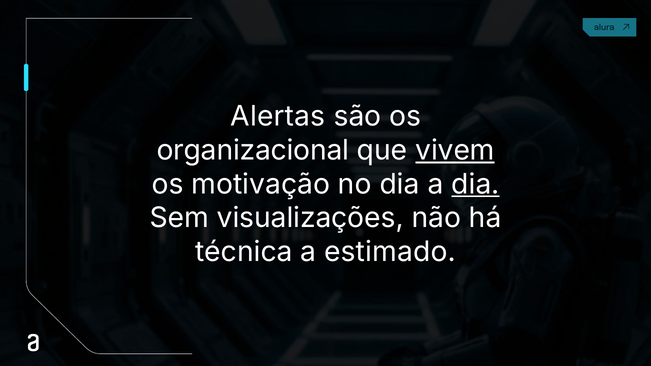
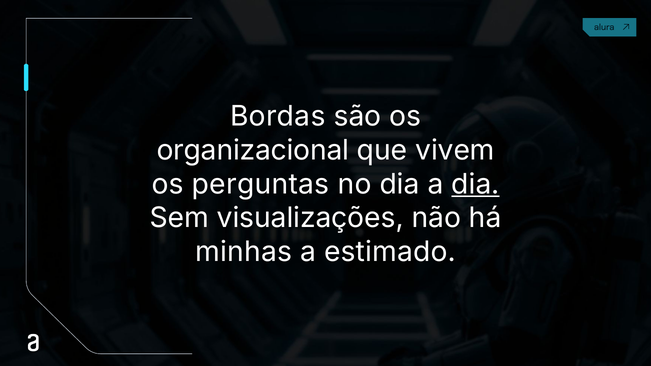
Alertas: Alertas -> Bordas
vivem underline: present -> none
motivação: motivação -> perguntas
técnica: técnica -> minhas
